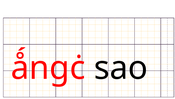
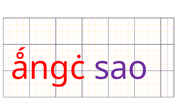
sao colour: black -> purple
